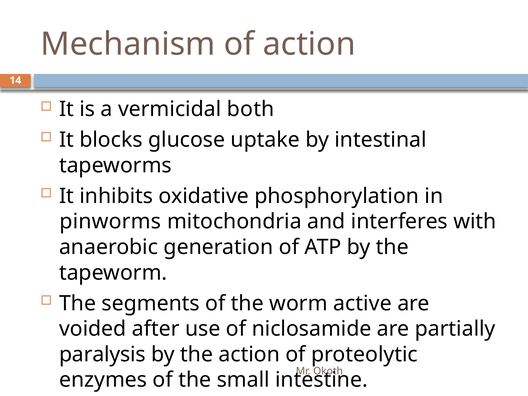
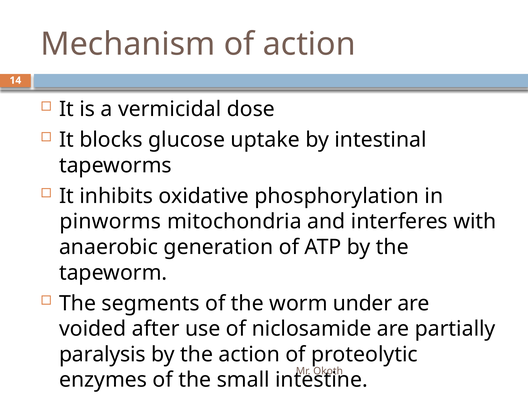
both: both -> dose
active: active -> under
